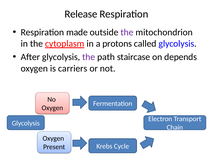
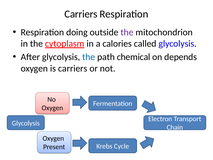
Release at (81, 14): Release -> Carriers
made: made -> doing
protons: protons -> calories
the at (89, 57) colour: purple -> blue
staircase: staircase -> chemical
